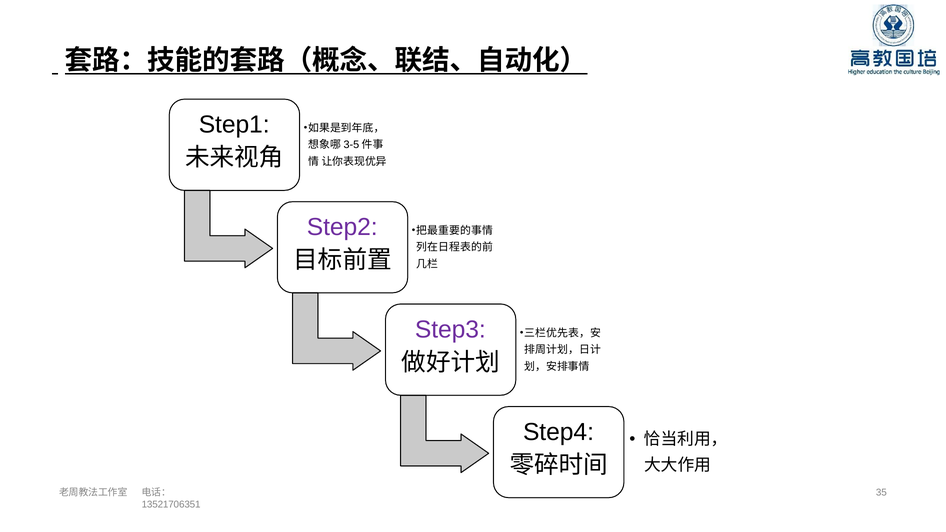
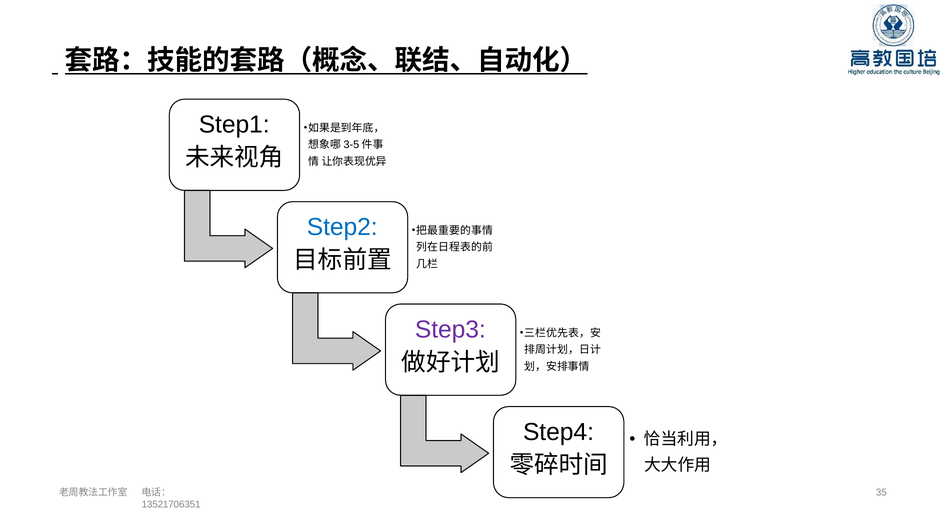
Step2 colour: purple -> blue
